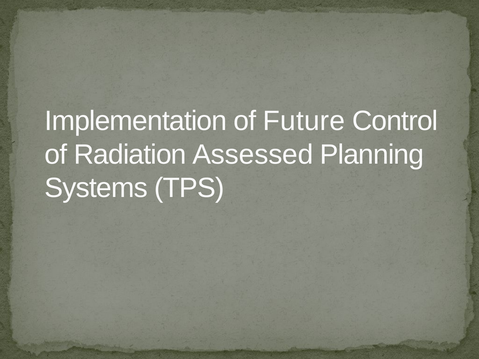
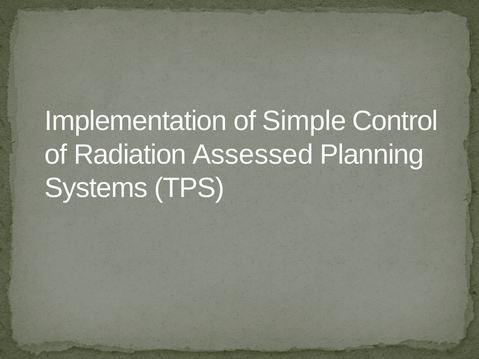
Future: Future -> Simple
